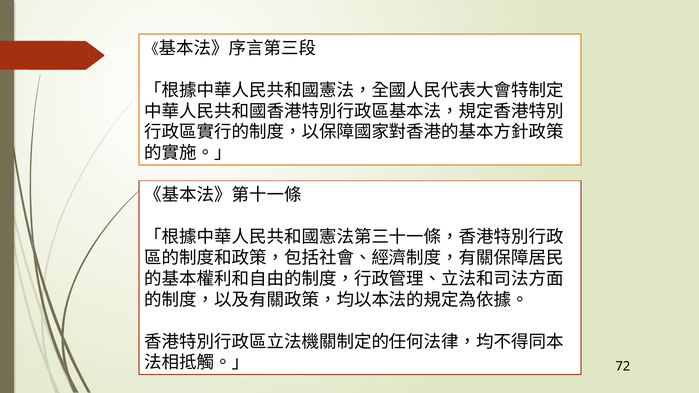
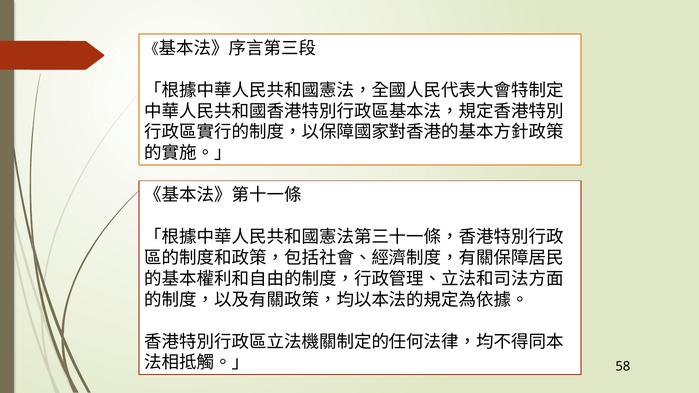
72: 72 -> 58
